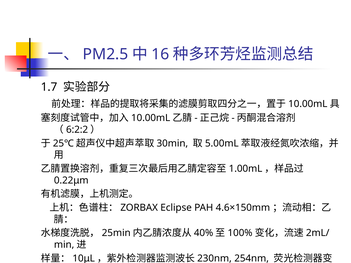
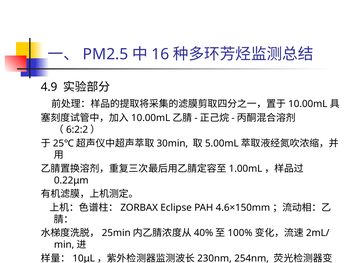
1.7: 1.7 -> 4.9
